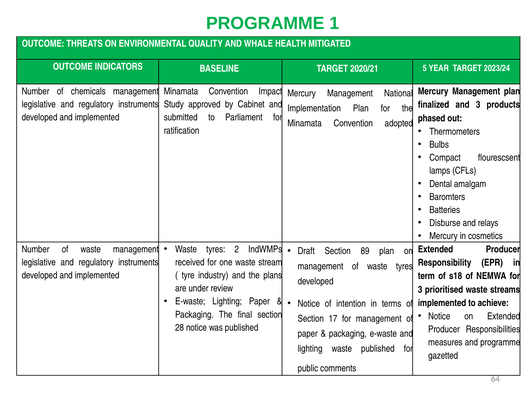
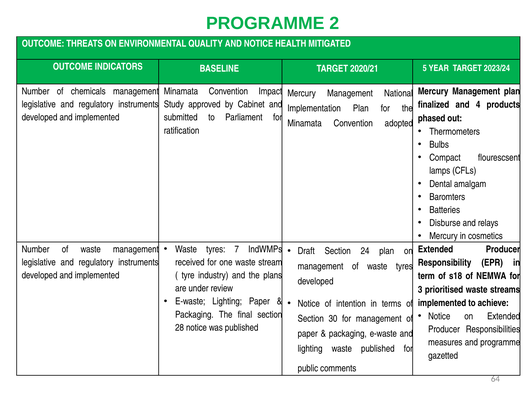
1: 1 -> 2
AND WHALE: WHALE -> NOTICE
and 3: 3 -> 4
2: 2 -> 7
89: 89 -> 24
17: 17 -> 30
